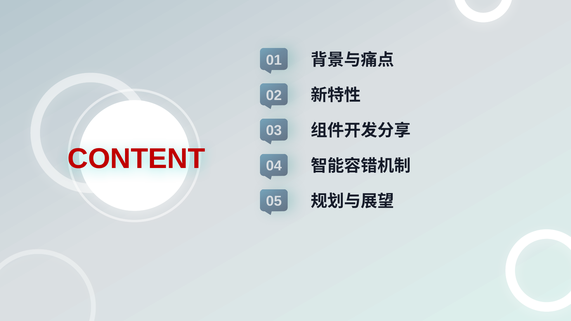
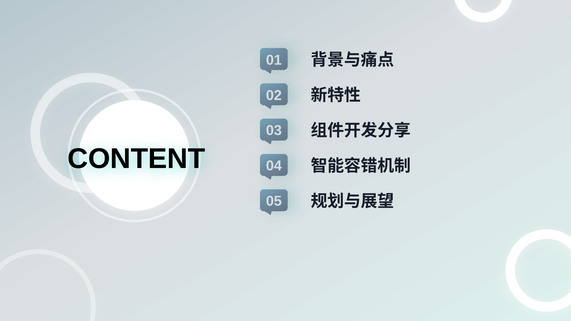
CONTENT colour: red -> black
